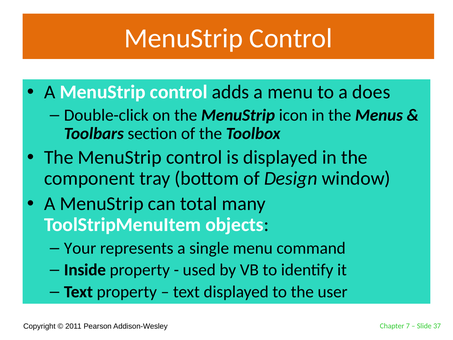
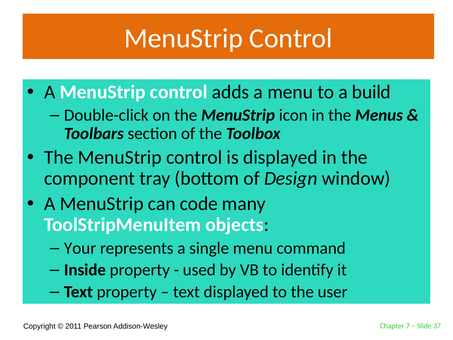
does: does -> build
total: total -> code
